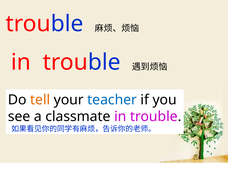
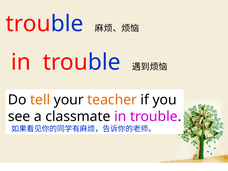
teacher colour: blue -> orange
